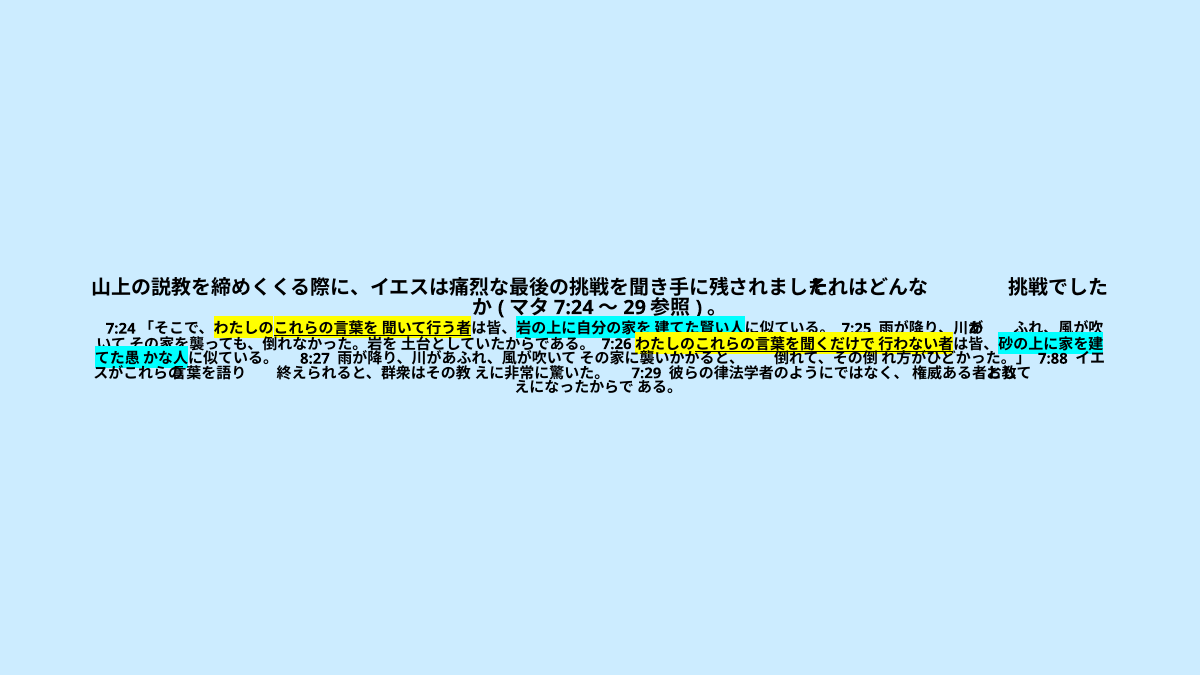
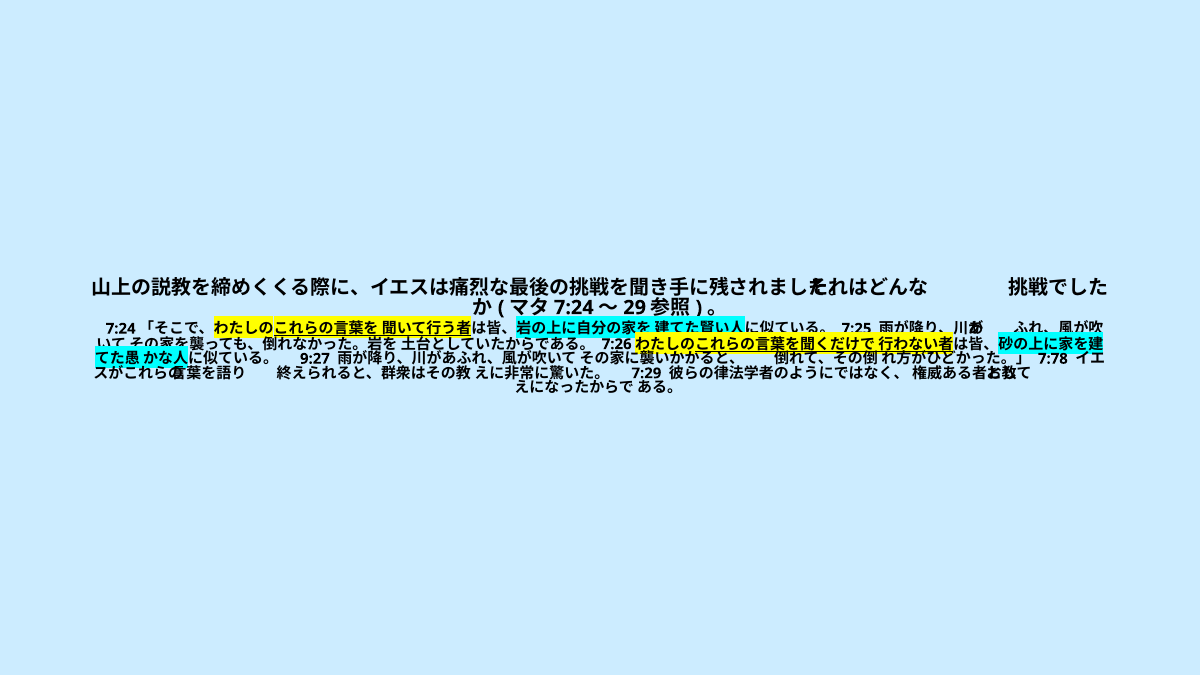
8:27: 8:27 -> 9:27
7:88: 7:88 -> 7:78
